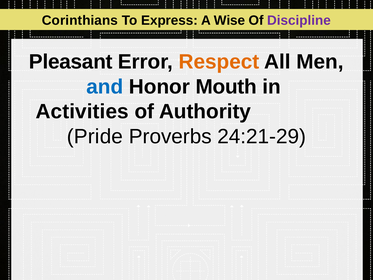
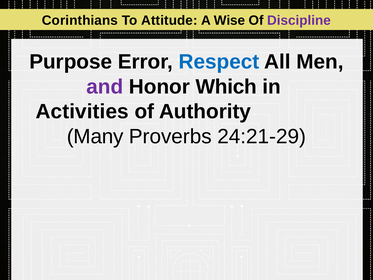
Express: Express -> Attitude
Pleasant: Pleasant -> Purpose
Respect colour: orange -> blue
and colour: blue -> purple
Mouth: Mouth -> Which
Pride: Pride -> Many
